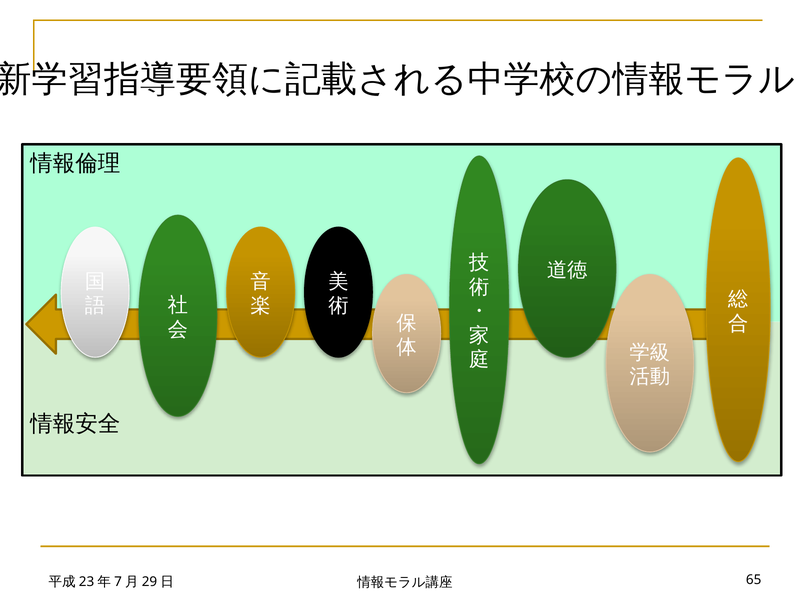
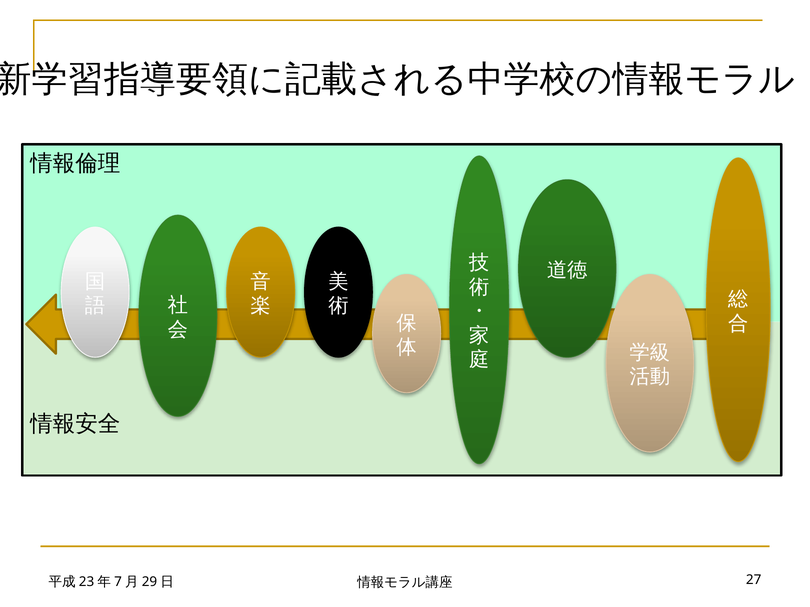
65: 65 -> 27
